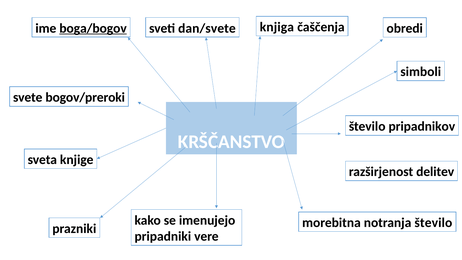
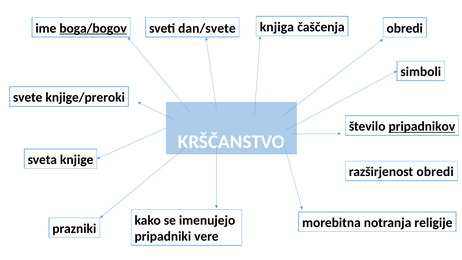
bogov/preroki: bogov/preroki -> knjige/preroki
pripadnikov underline: none -> present
razširjenost delitev: delitev -> obredi
notranja število: število -> religije
